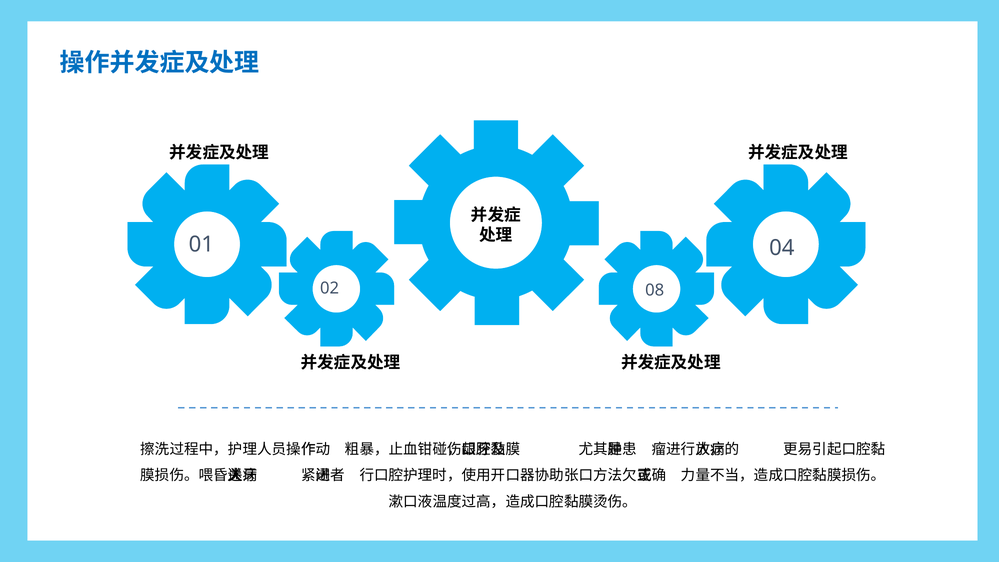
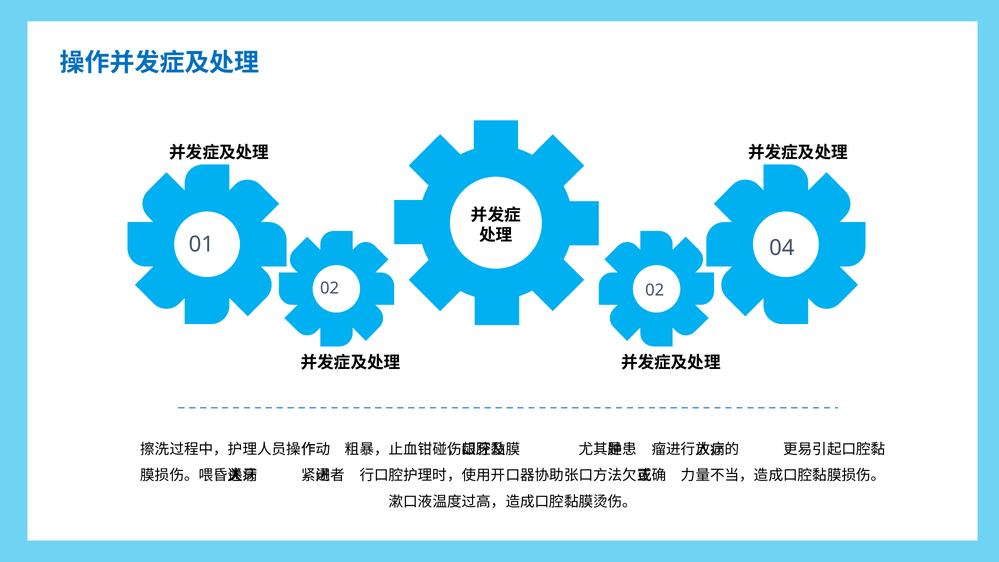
02 08: 08 -> 02
